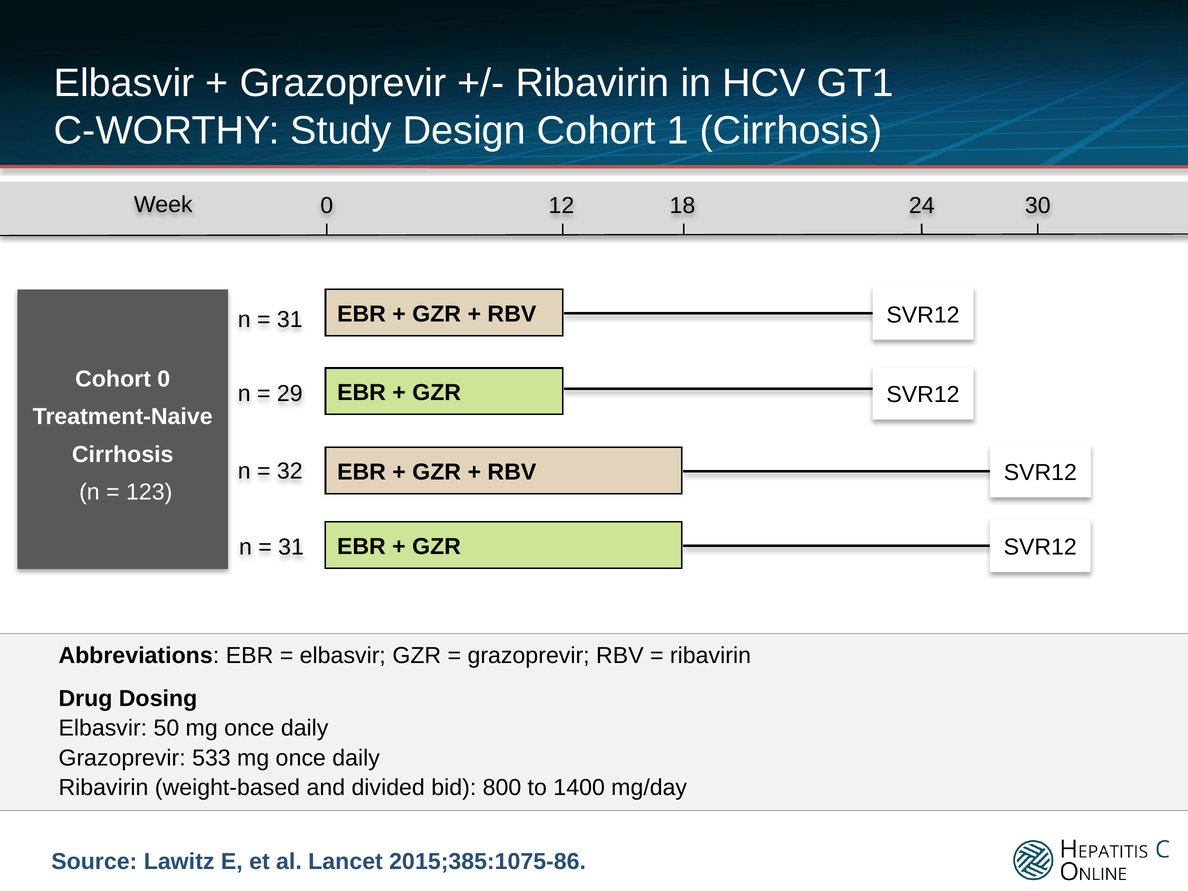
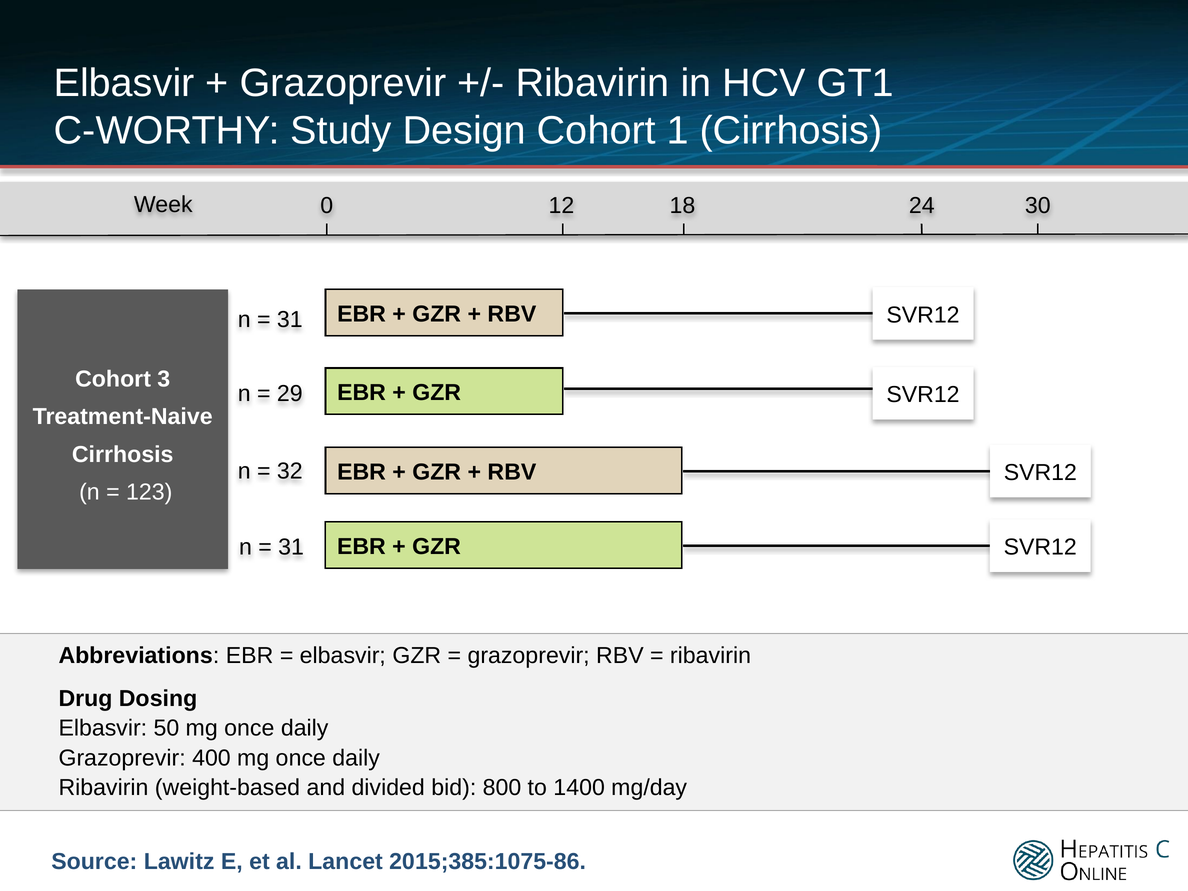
Cohort 0: 0 -> 3
533: 533 -> 400
